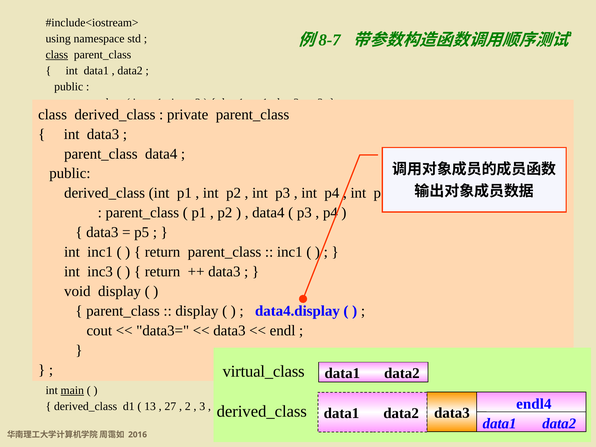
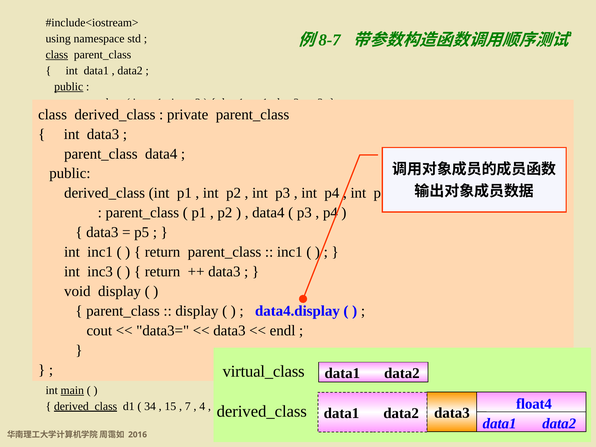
public at (69, 87) underline: none -> present
endl4: endl4 -> float4
derived_class at (86, 406) underline: none -> present
13: 13 -> 34
27: 27 -> 15
2: 2 -> 7
3: 3 -> 4
